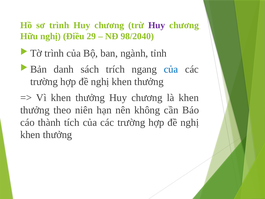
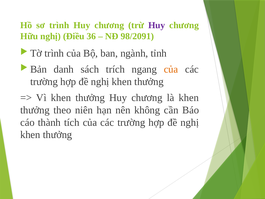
29: 29 -> 36
98/2040: 98/2040 -> 98/2091
của at (171, 69) colour: blue -> orange
